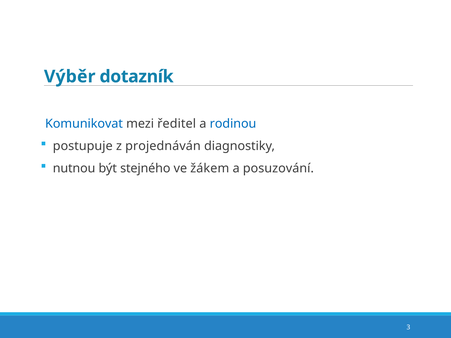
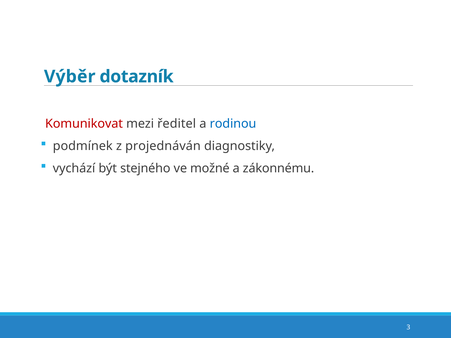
Komunikovat colour: blue -> red
postupuje: postupuje -> podmínek
nutnou: nutnou -> vychází
žákem: žákem -> možné
posuzování: posuzování -> zákonnému
